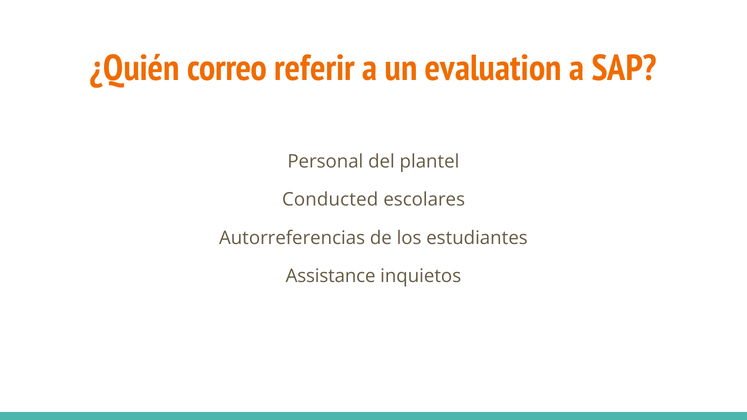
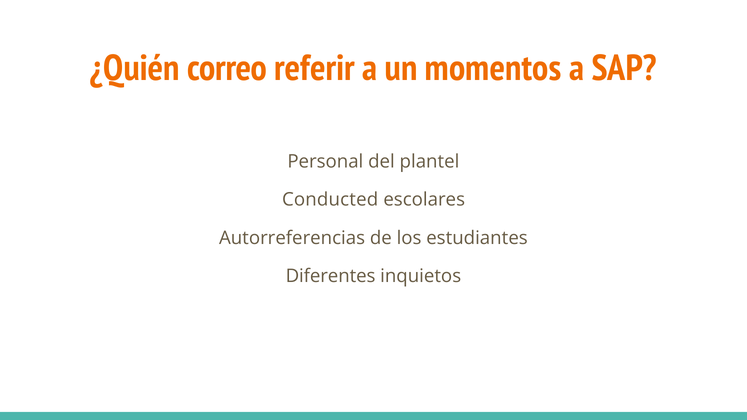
evaluation: evaluation -> momentos
Assistance: Assistance -> Diferentes
